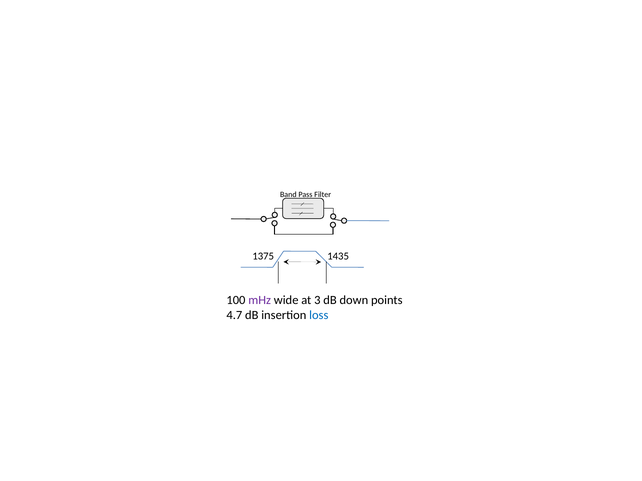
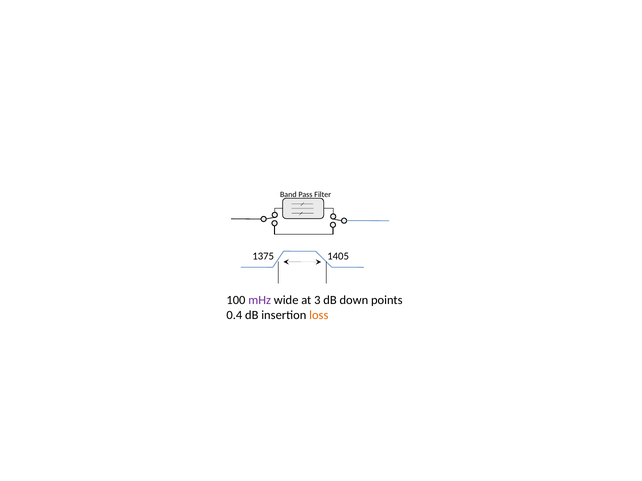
1435: 1435 -> 1405
4.7: 4.7 -> 0.4
loss colour: blue -> orange
